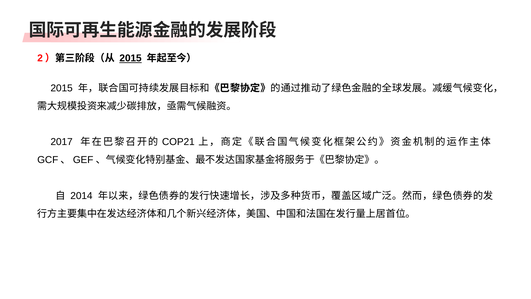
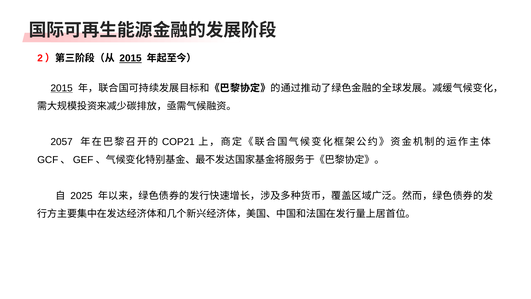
2015 at (62, 88) underline: none -> present
2017: 2017 -> 2057
2014: 2014 -> 2025
